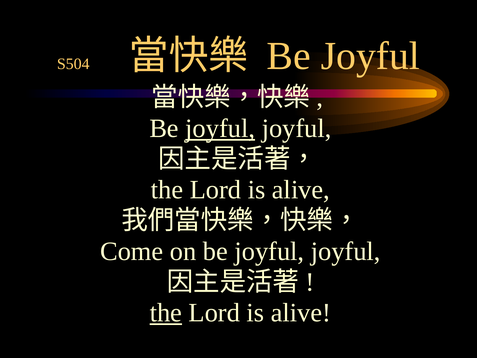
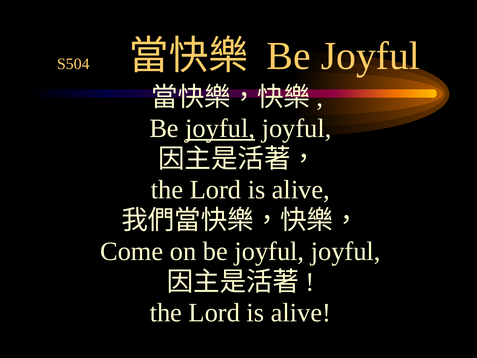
the at (166, 313) underline: present -> none
